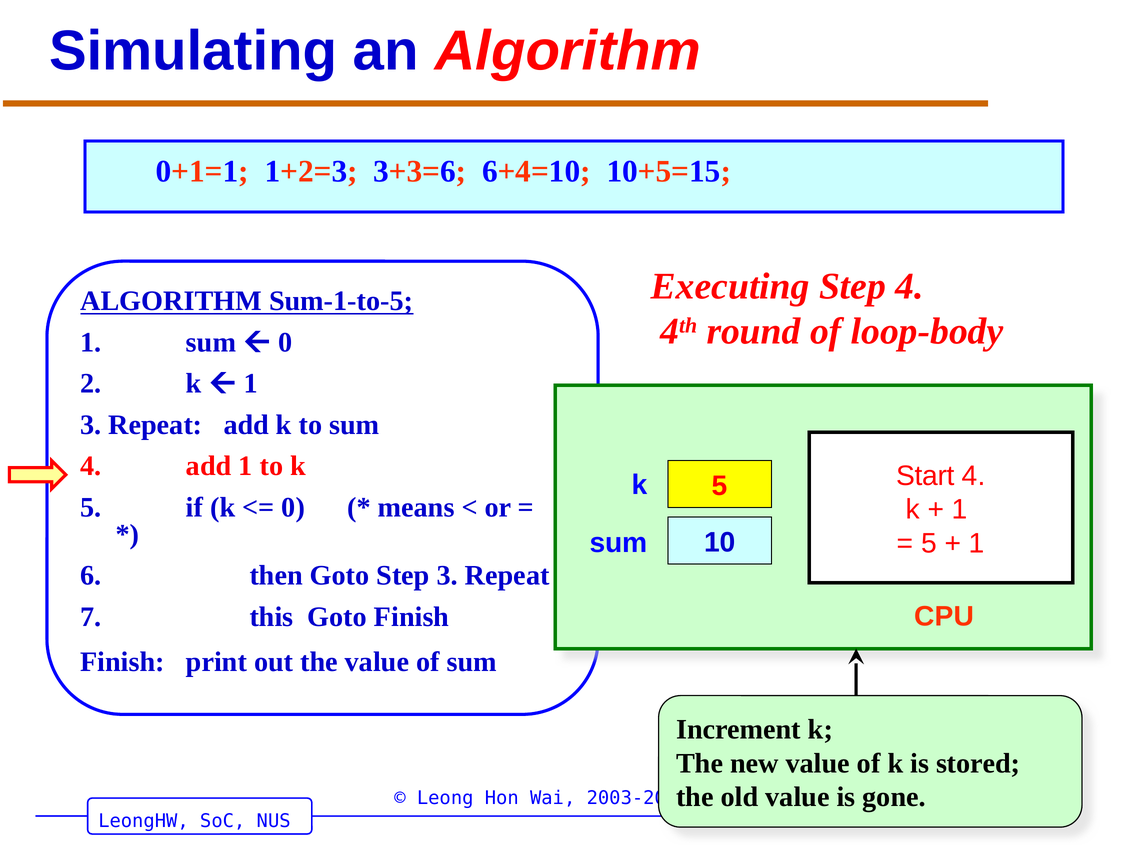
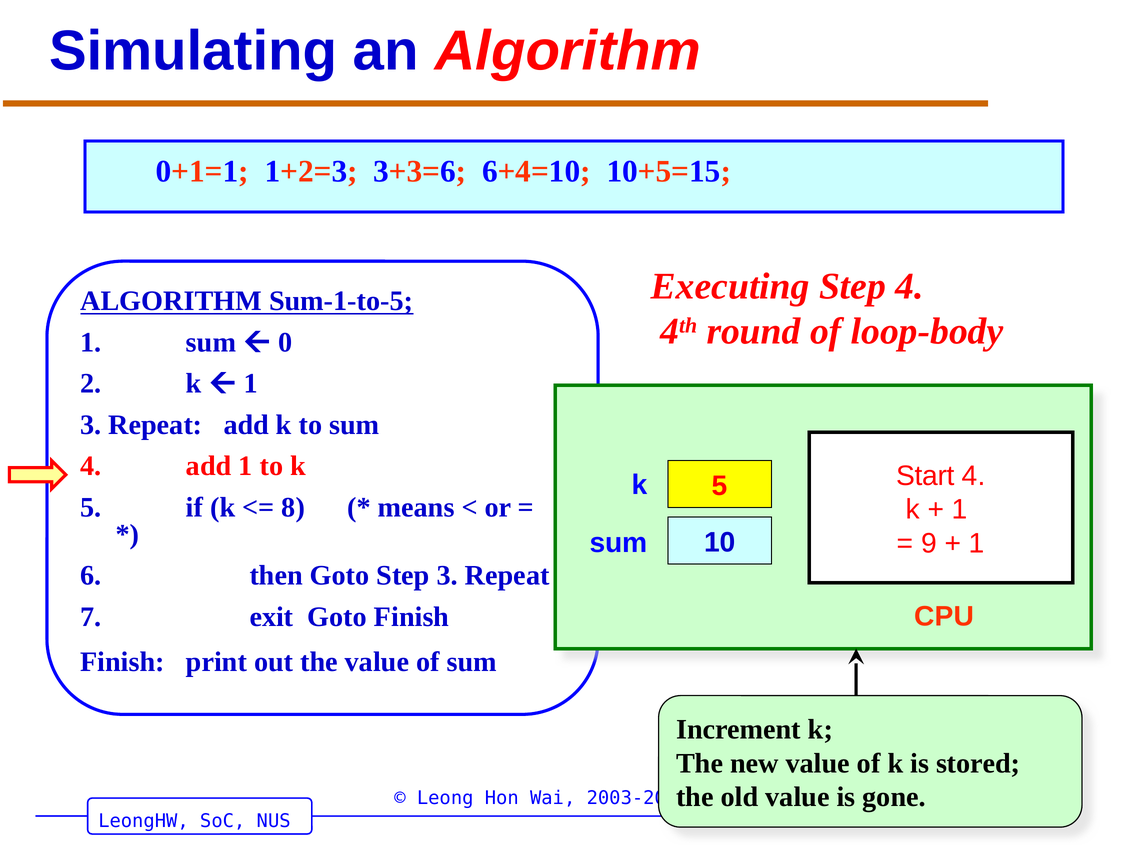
0 at (293, 508): 0 -> 8
5 at (929, 544): 5 -> 9
this: this -> exit
